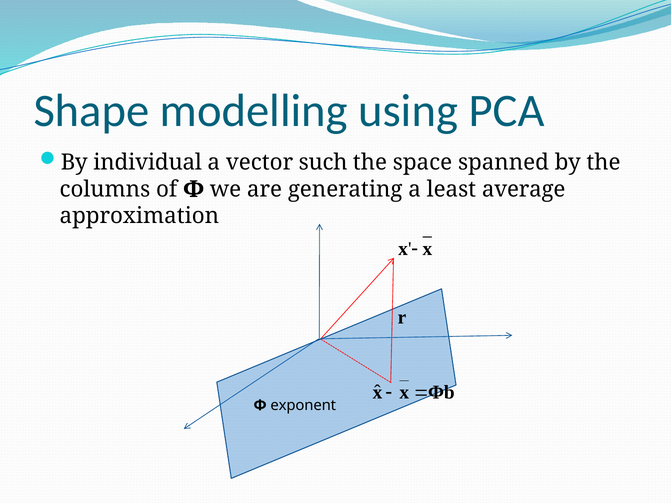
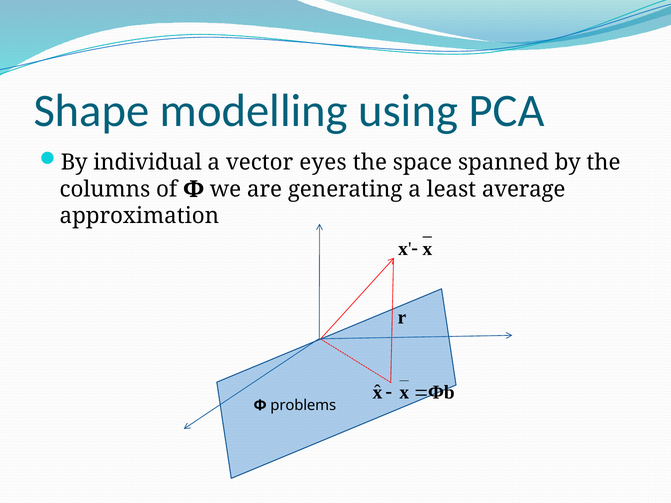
such: such -> eyes
exponent: exponent -> problems
